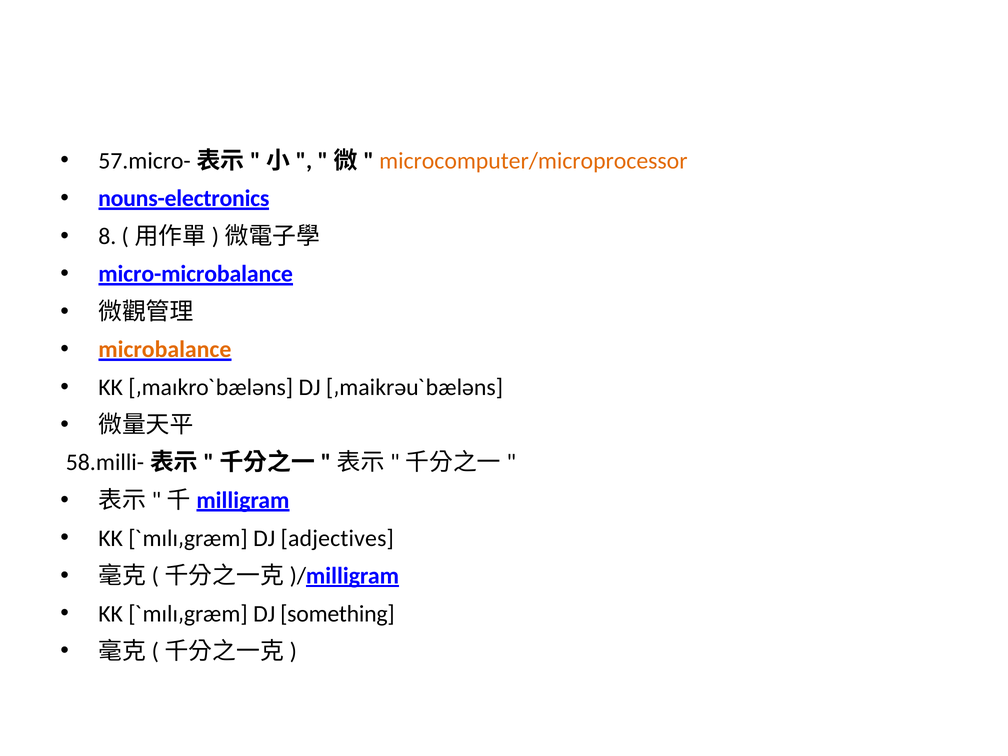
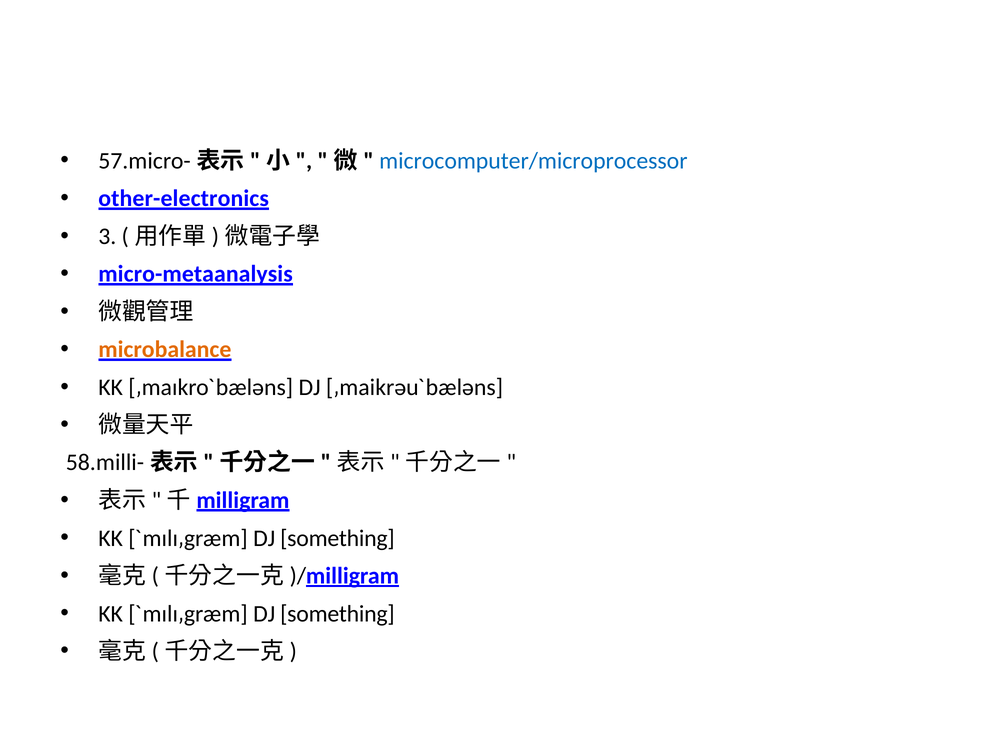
microcomputer/microprocessor colour: orange -> blue
nouns-electronics: nouns-electronics -> other-electronics
8: 8 -> 3
micro-microbalance: micro-microbalance -> micro-metaanalysis
adjectives at (337, 538): adjectives -> something
